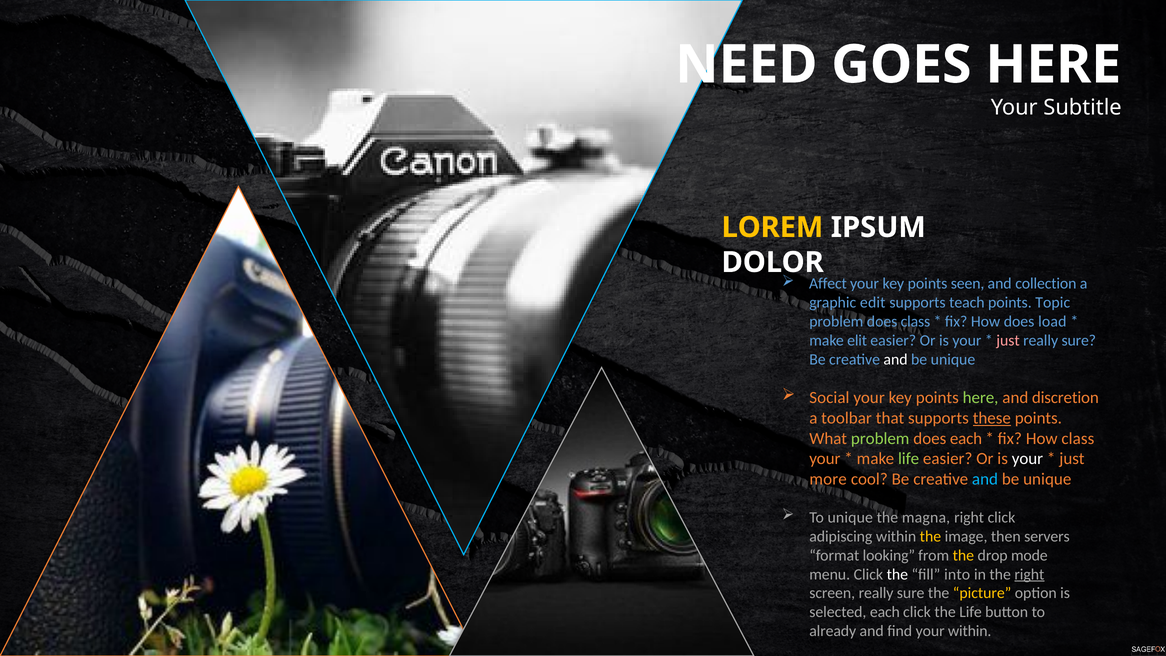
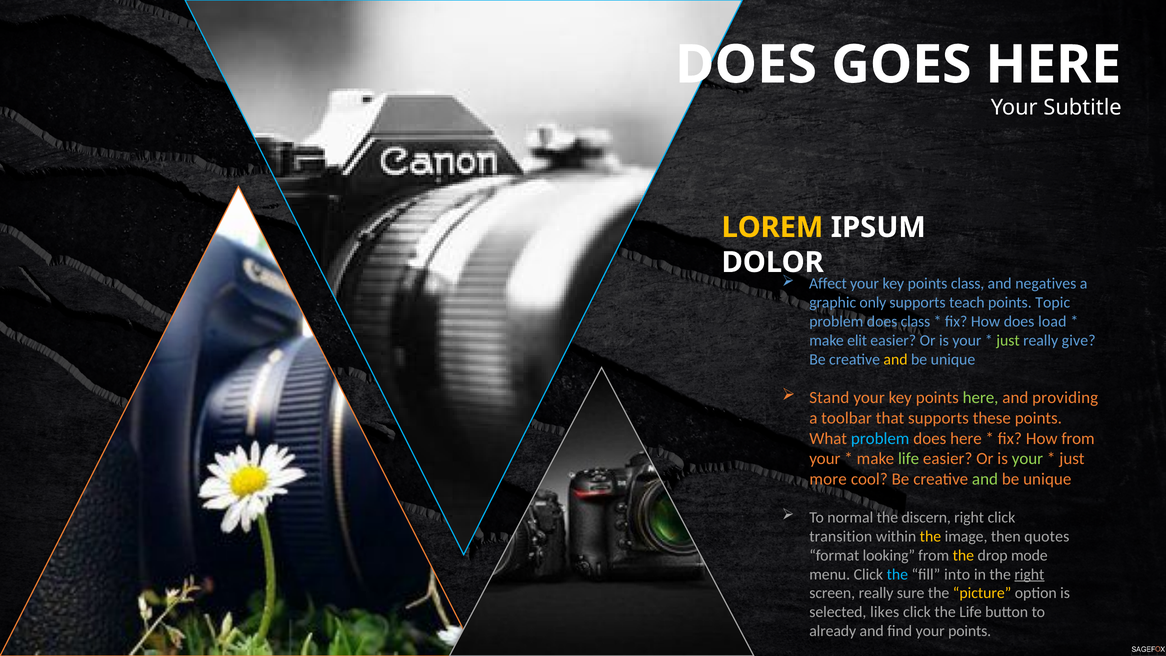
NEED at (746, 65): NEED -> DOES
points seen: seen -> class
collection: collection -> negatives
edit: edit -> only
just at (1008, 341) colour: pink -> light green
sure at (1079, 341): sure -> give
and at (896, 360) colour: white -> yellow
Social: Social -> Stand
discretion: discretion -> providing
these underline: present -> none
problem at (880, 438) colour: light green -> light blue
does each: each -> here
How class: class -> from
your at (1027, 459) colour: white -> light green
and at (985, 479) colour: light blue -> light green
To unique: unique -> normal
magna: magna -> discern
adipiscing: adipiscing -> transition
servers: servers -> quotes
the at (897, 574) colour: white -> light blue
selected each: each -> likes
your within: within -> points
